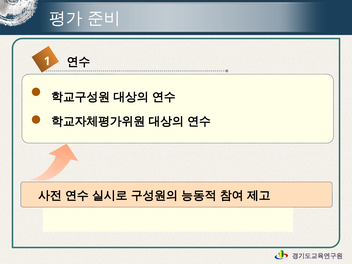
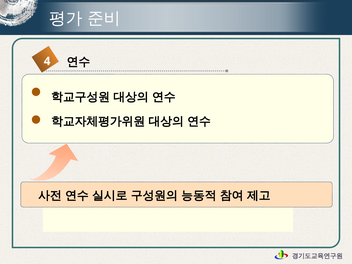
1 at (47, 61): 1 -> 4
